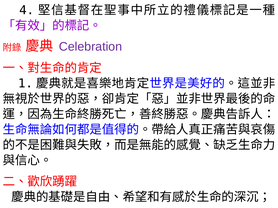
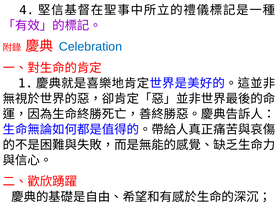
Celebration colour: purple -> blue
